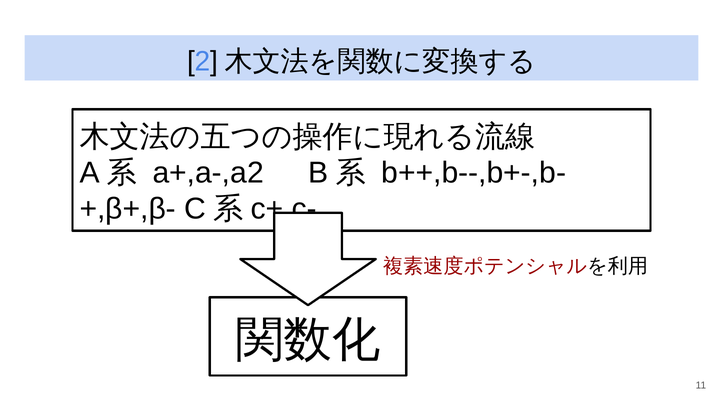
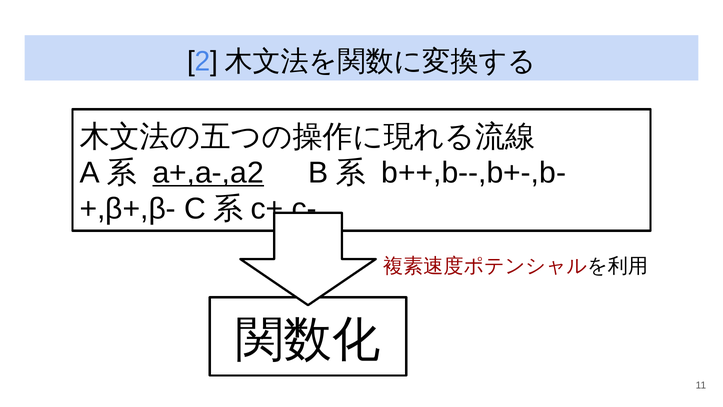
a+,a-,a2 underline: none -> present
